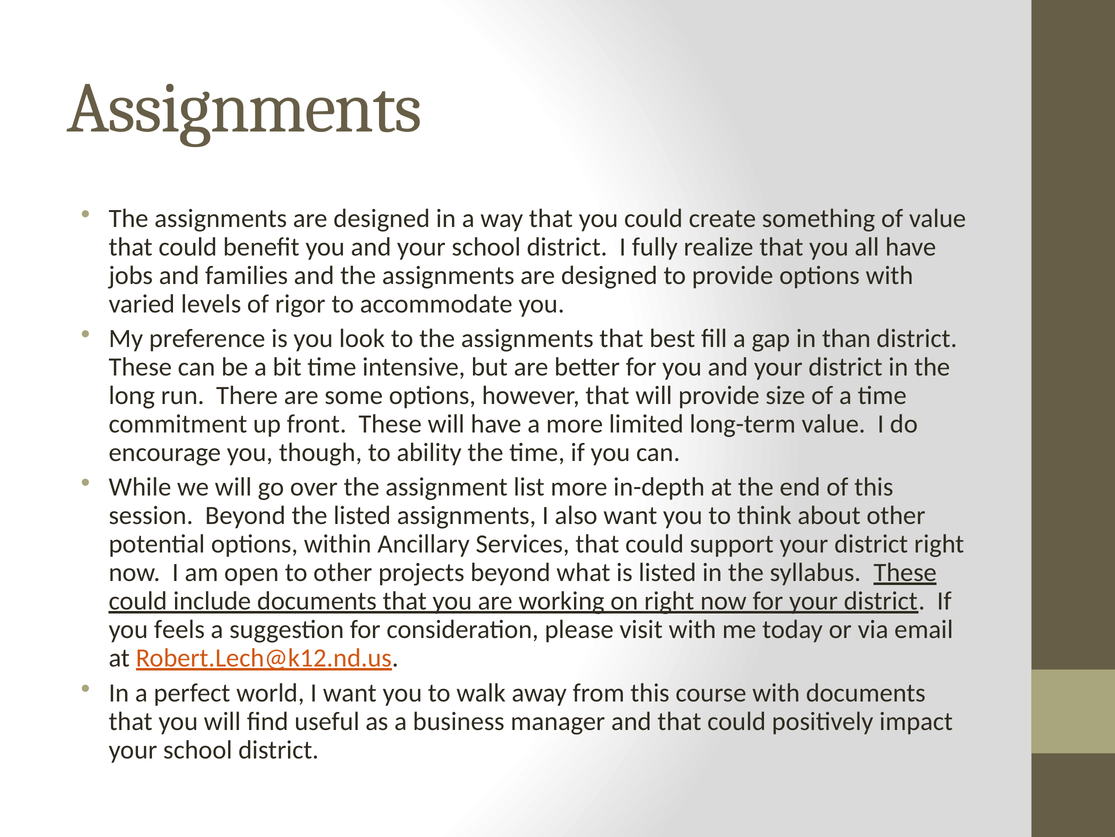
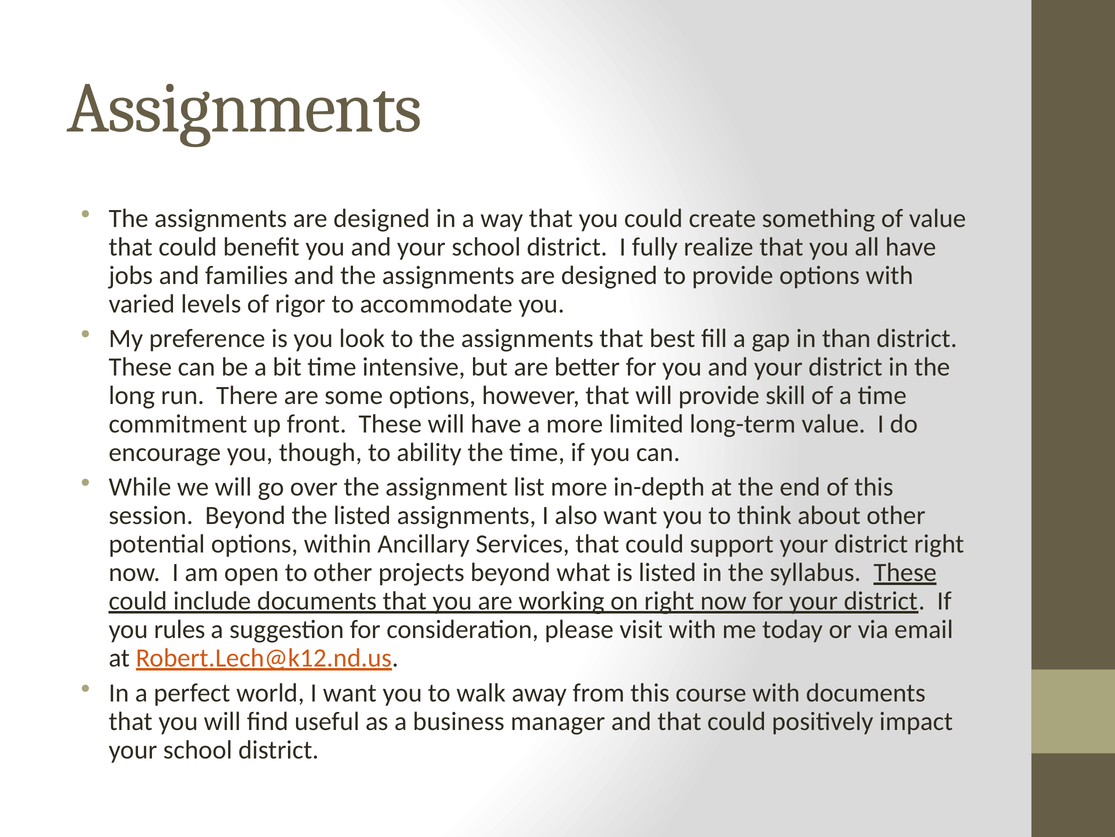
size: size -> skill
feels: feels -> rules
